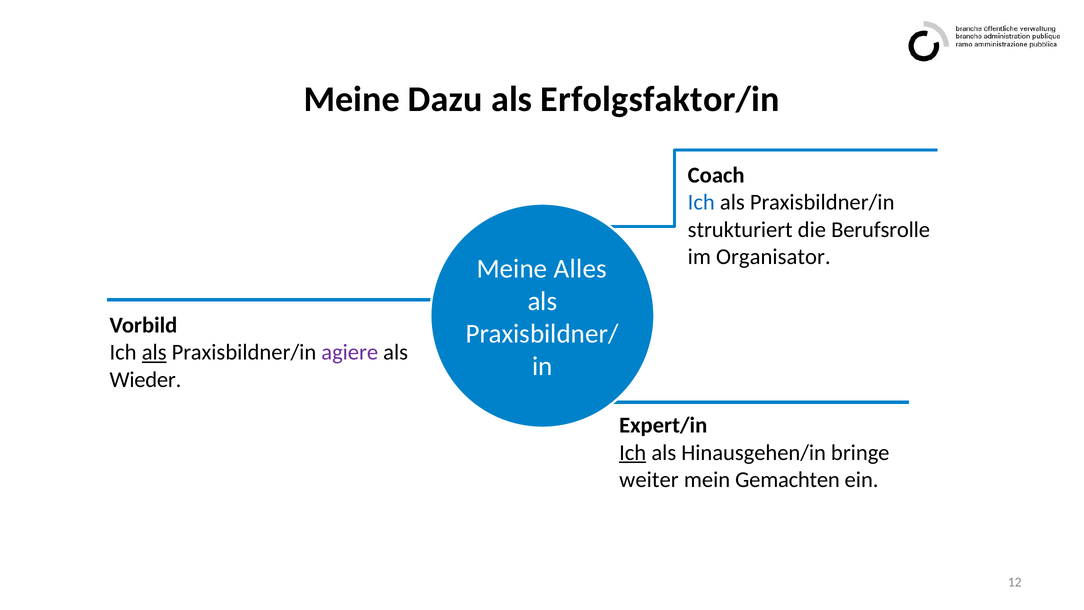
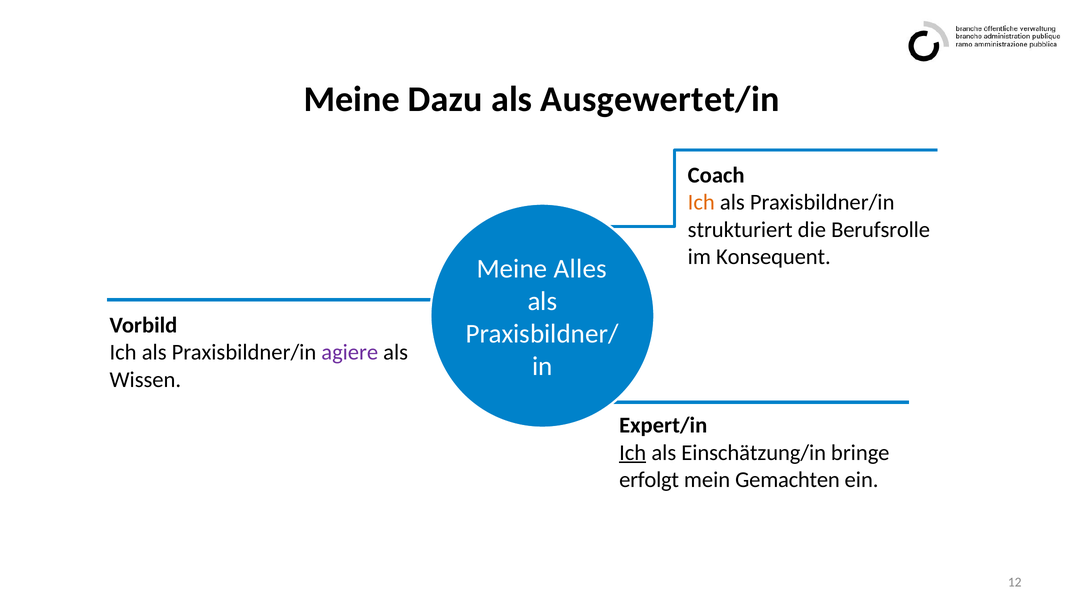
Erfolgsfaktor/in: Erfolgsfaktor/in -> Ausgewertet/in
Ich at (701, 202) colour: blue -> orange
Organisator: Organisator -> Konsequent
als at (154, 352) underline: present -> none
Wieder: Wieder -> Wissen
Hinausgehen/in: Hinausgehen/in -> Einschätzung/in
weiter: weiter -> erfolgt
